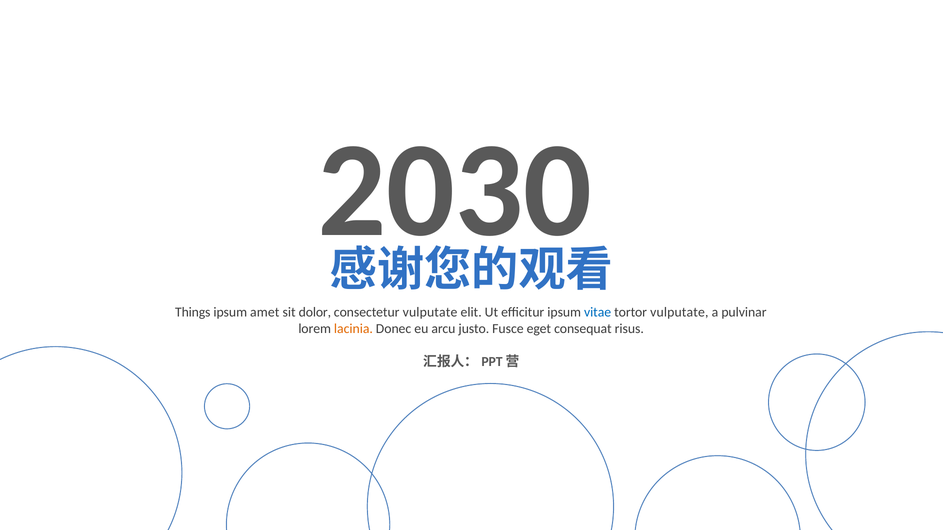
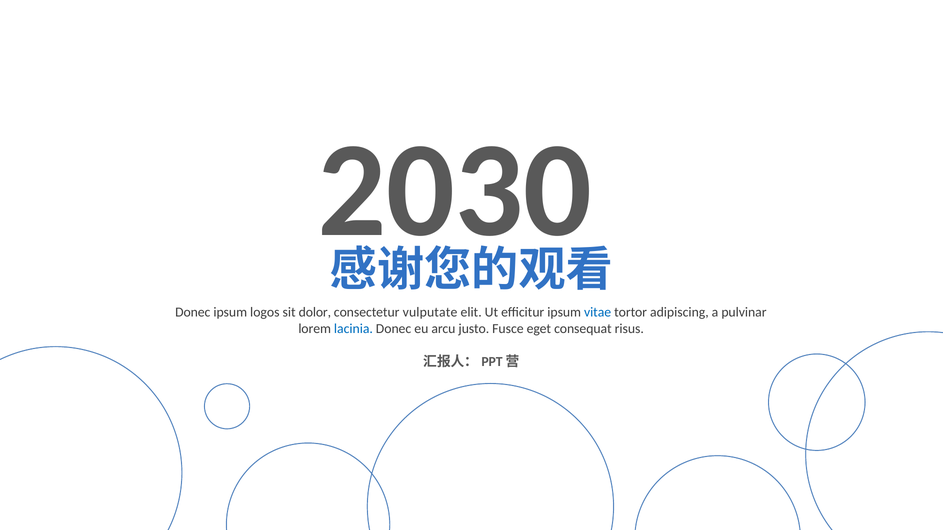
Things at (193, 313): Things -> Donec
amet: amet -> logos
tortor vulputate: vulputate -> adipiscing
lacinia colour: orange -> blue
